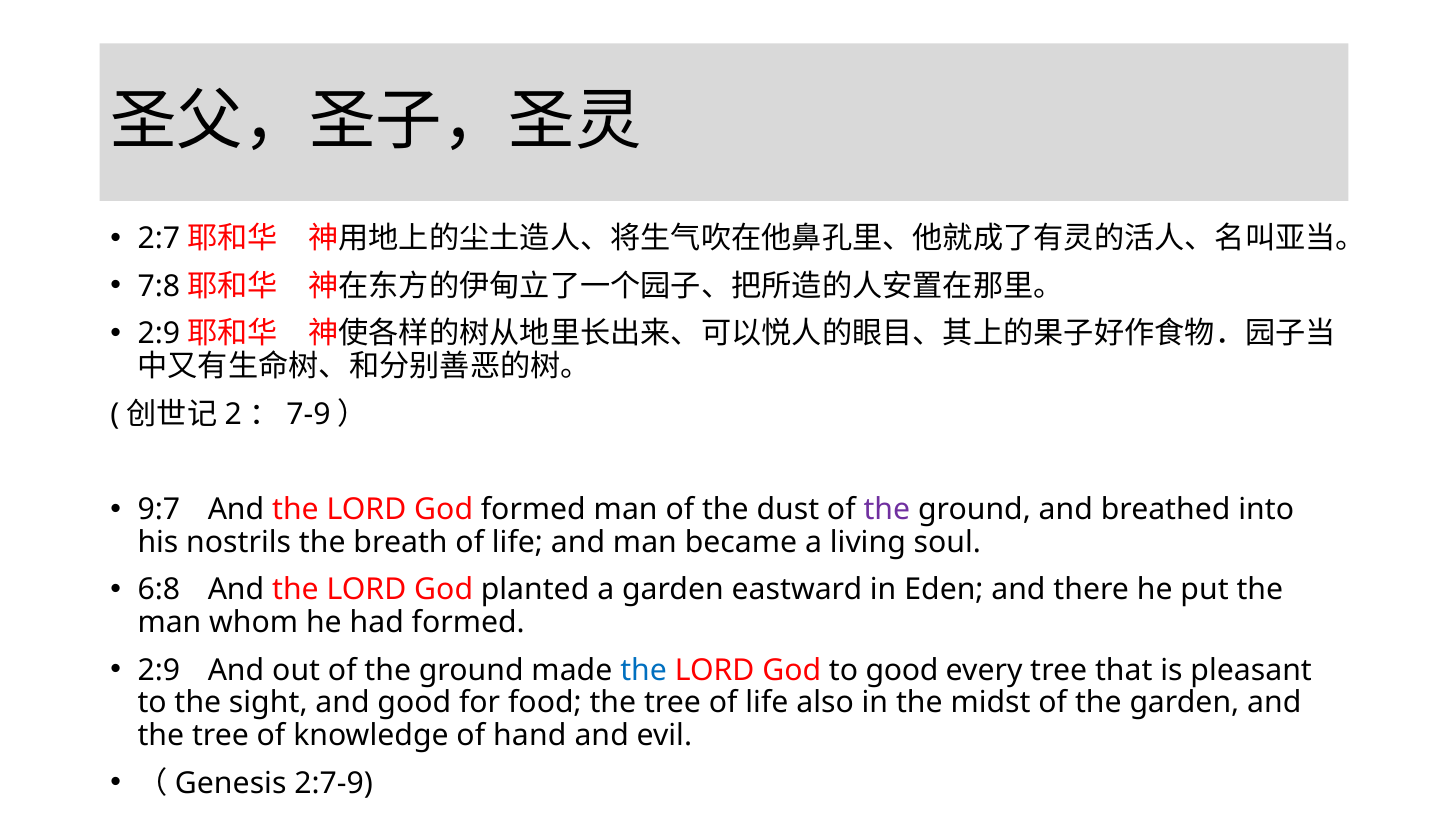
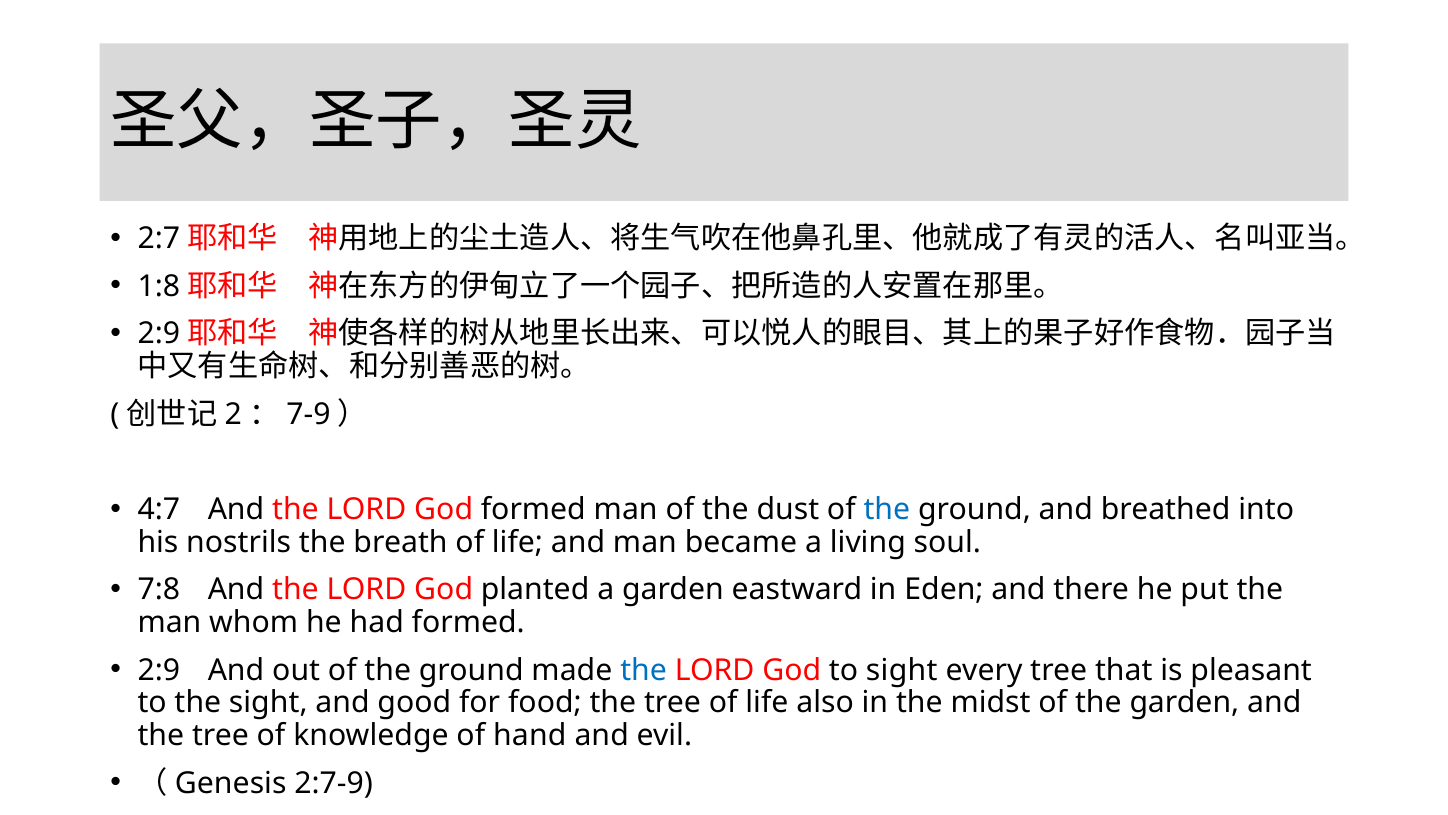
7:8: 7:8 -> 1:8
9:7: 9:7 -> 4:7
the at (887, 509) colour: purple -> blue
6:8: 6:8 -> 7:8
to good: good -> sight
